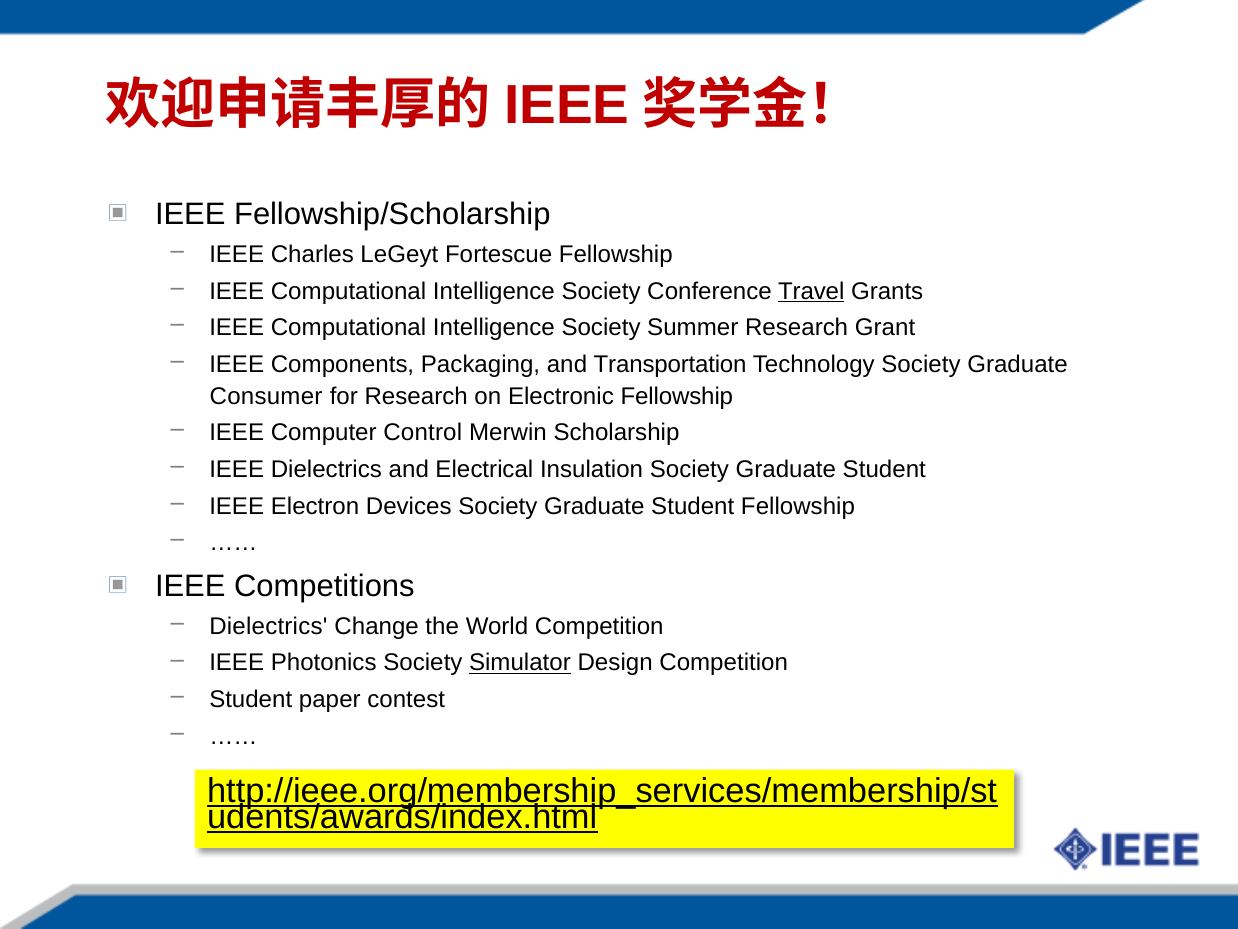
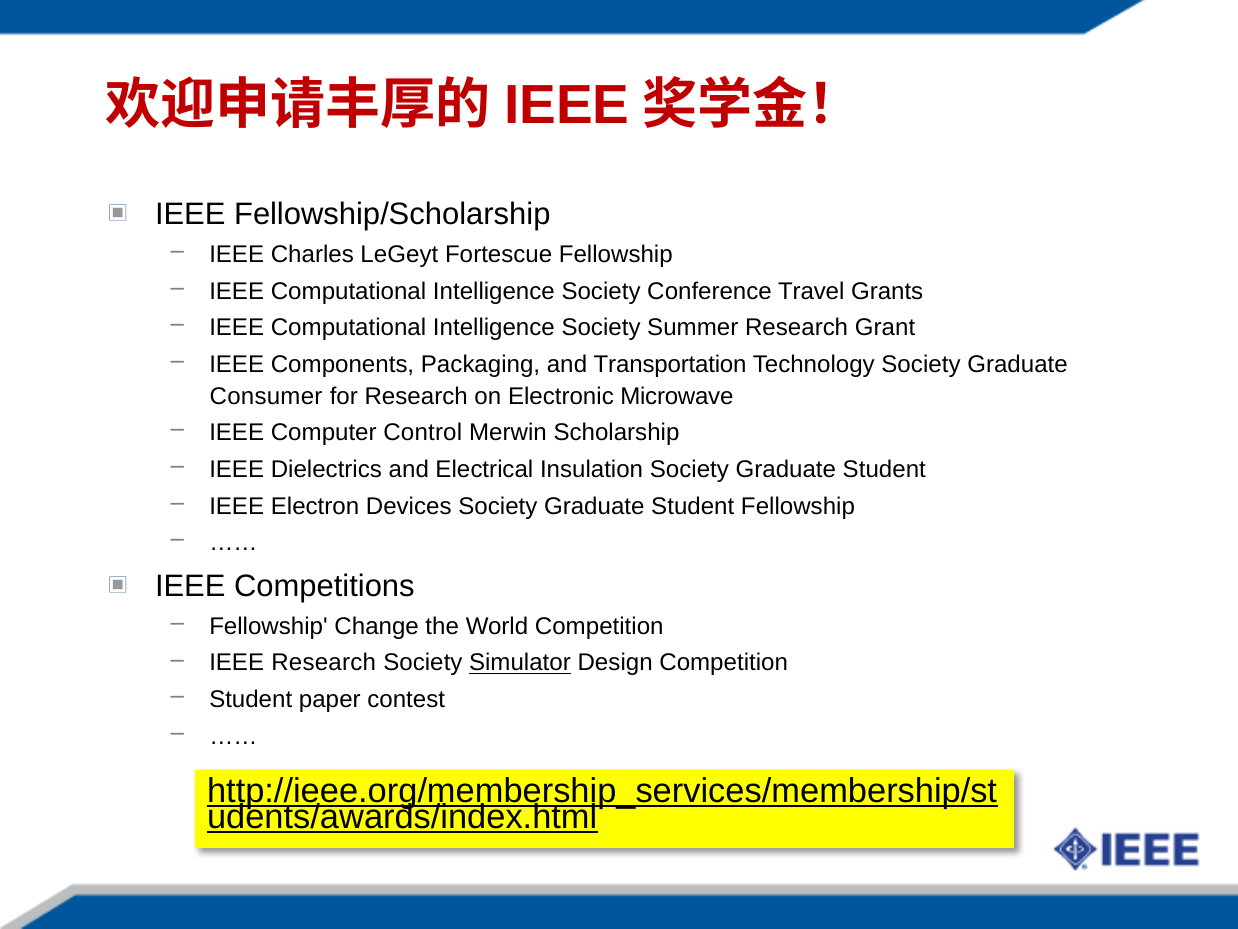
Travel underline: present -> none
Electronic Fellowship: Fellowship -> Microwave
Dielectrics at (268, 626): Dielectrics -> Fellowship
IEEE Photonics: Photonics -> Research
